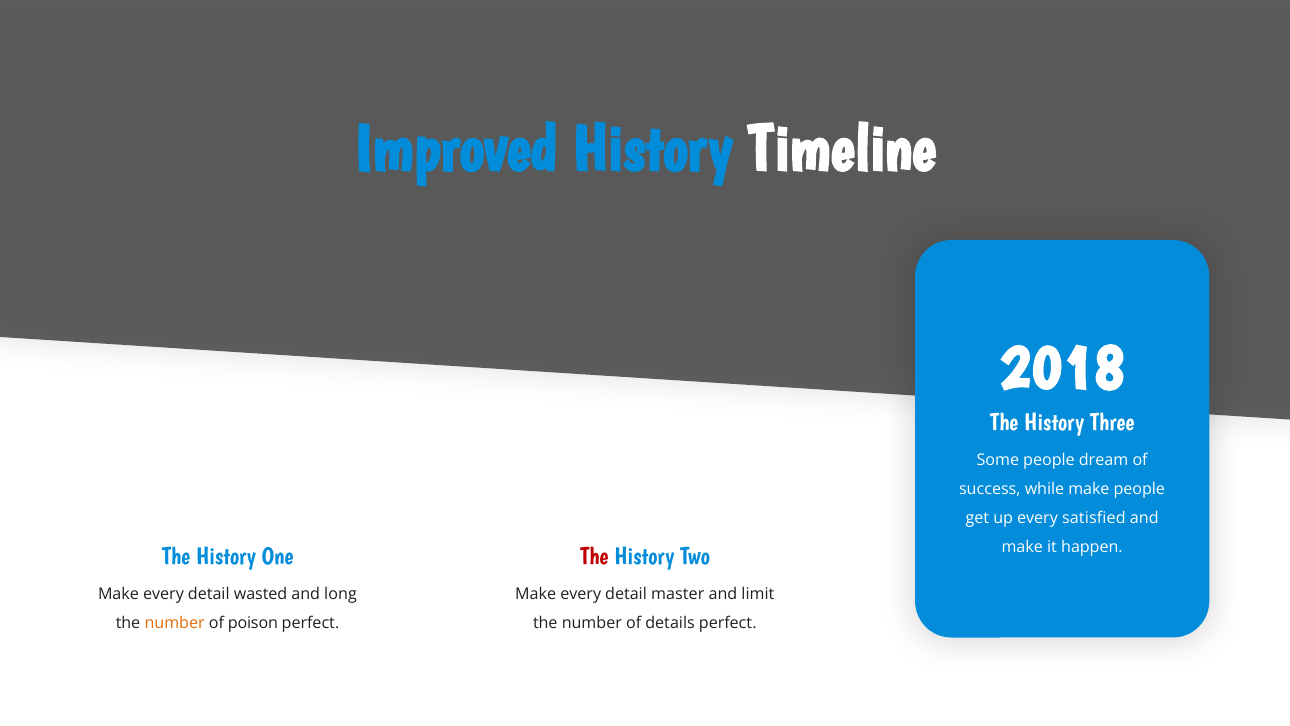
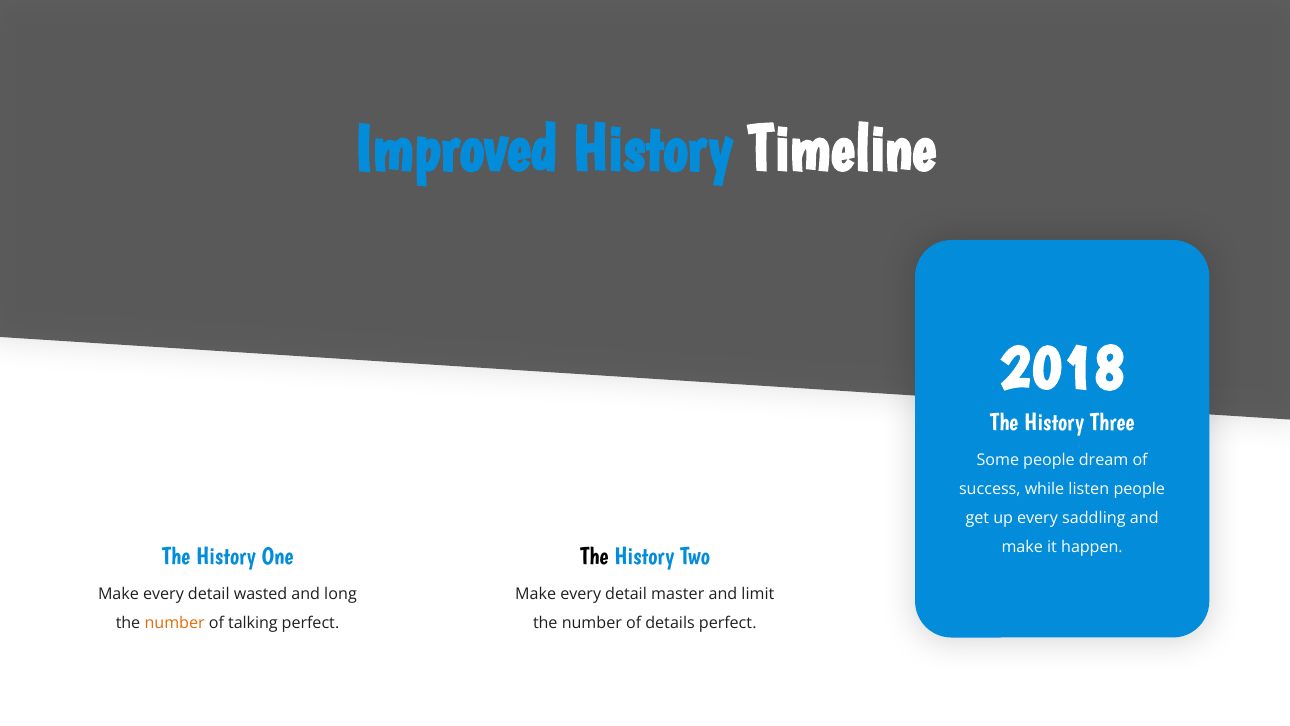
while make: make -> listen
satisfied: satisfied -> saddling
The at (594, 556) colour: red -> black
poison: poison -> talking
